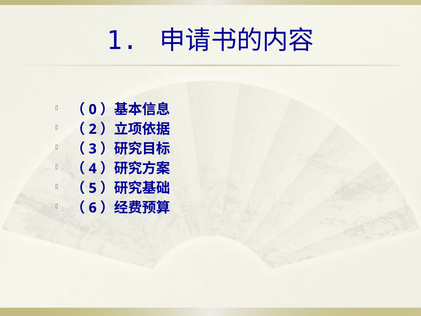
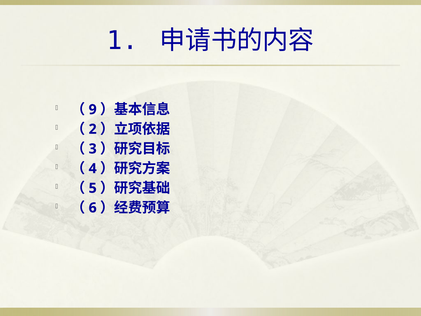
0: 0 -> 9
